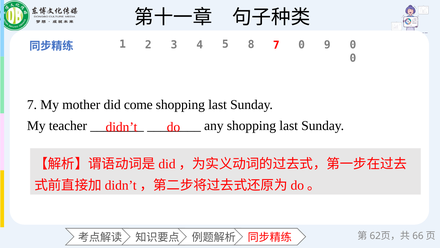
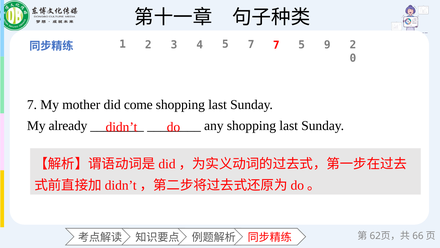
5 8: 8 -> 7
7 0: 0 -> 5
9 0: 0 -> 2
teacher: teacher -> already
